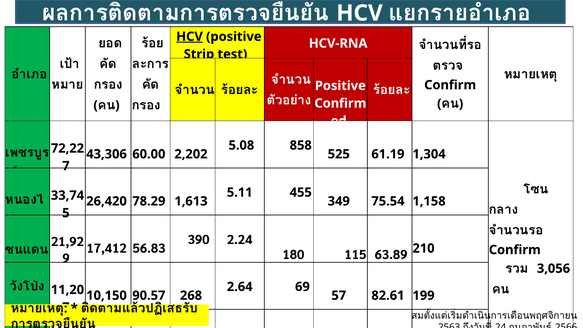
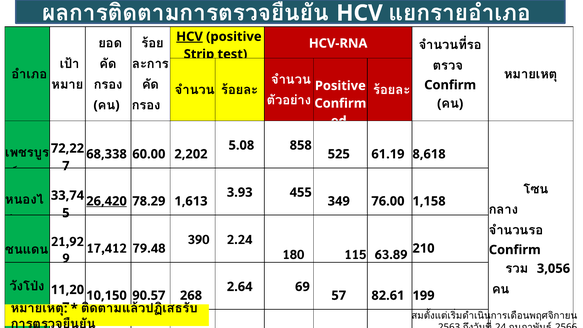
43,306: 43,306 -> 68,338
1,304: 1,304 -> 8,618
5.11: 5.11 -> 3.93
26,420 underline: none -> present
75.54: 75.54 -> 76.00
56.83: 56.83 -> 79.48
